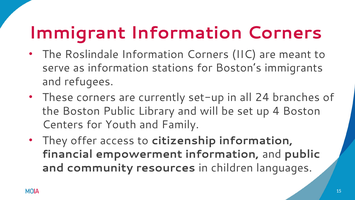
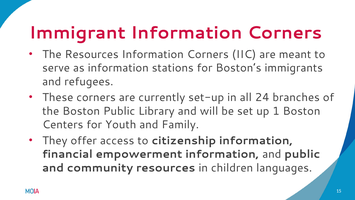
The Roslindale: Roslindale -> Resources
4: 4 -> 1
